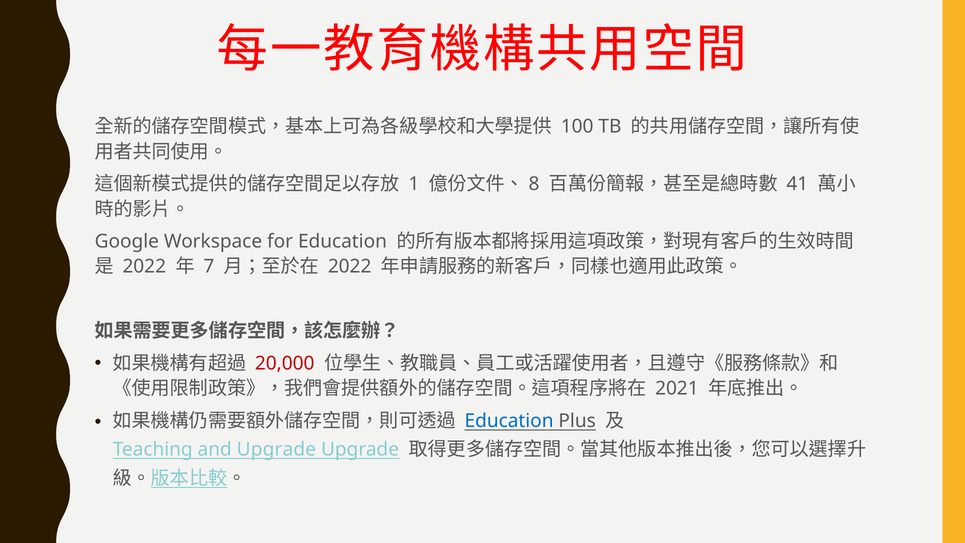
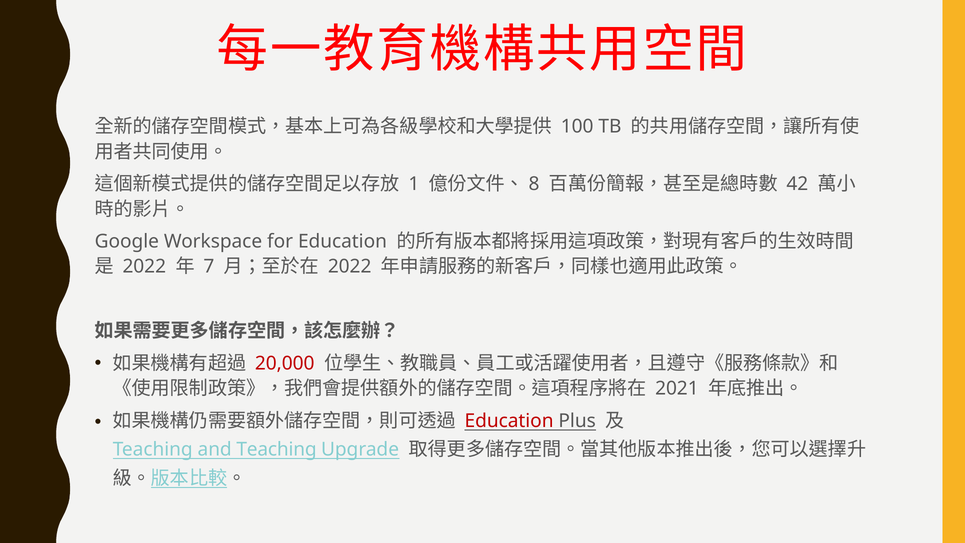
41: 41 -> 42
Education at (509, 421) colour: blue -> red
and Upgrade: Upgrade -> Teaching
